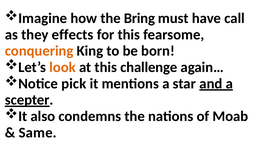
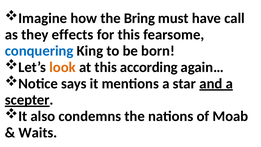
conquering colour: orange -> blue
challenge: challenge -> according
pick: pick -> says
Same: Same -> Waits
